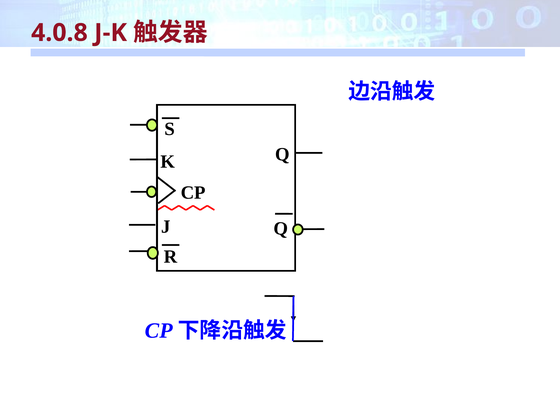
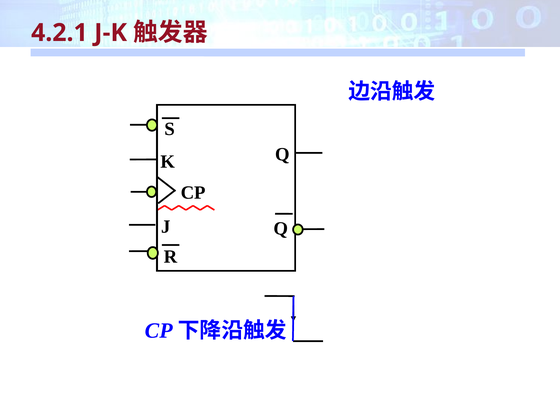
4.0.8: 4.0.8 -> 4.2.1
